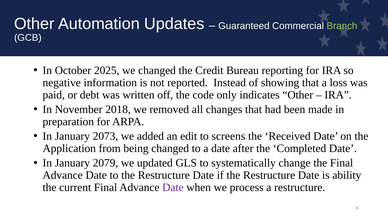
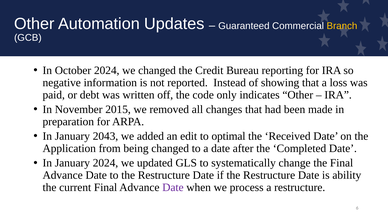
Branch colour: light green -> yellow
October 2025: 2025 -> 2024
2018: 2018 -> 2015
2073: 2073 -> 2043
screens: screens -> optimal
January 2079: 2079 -> 2024
